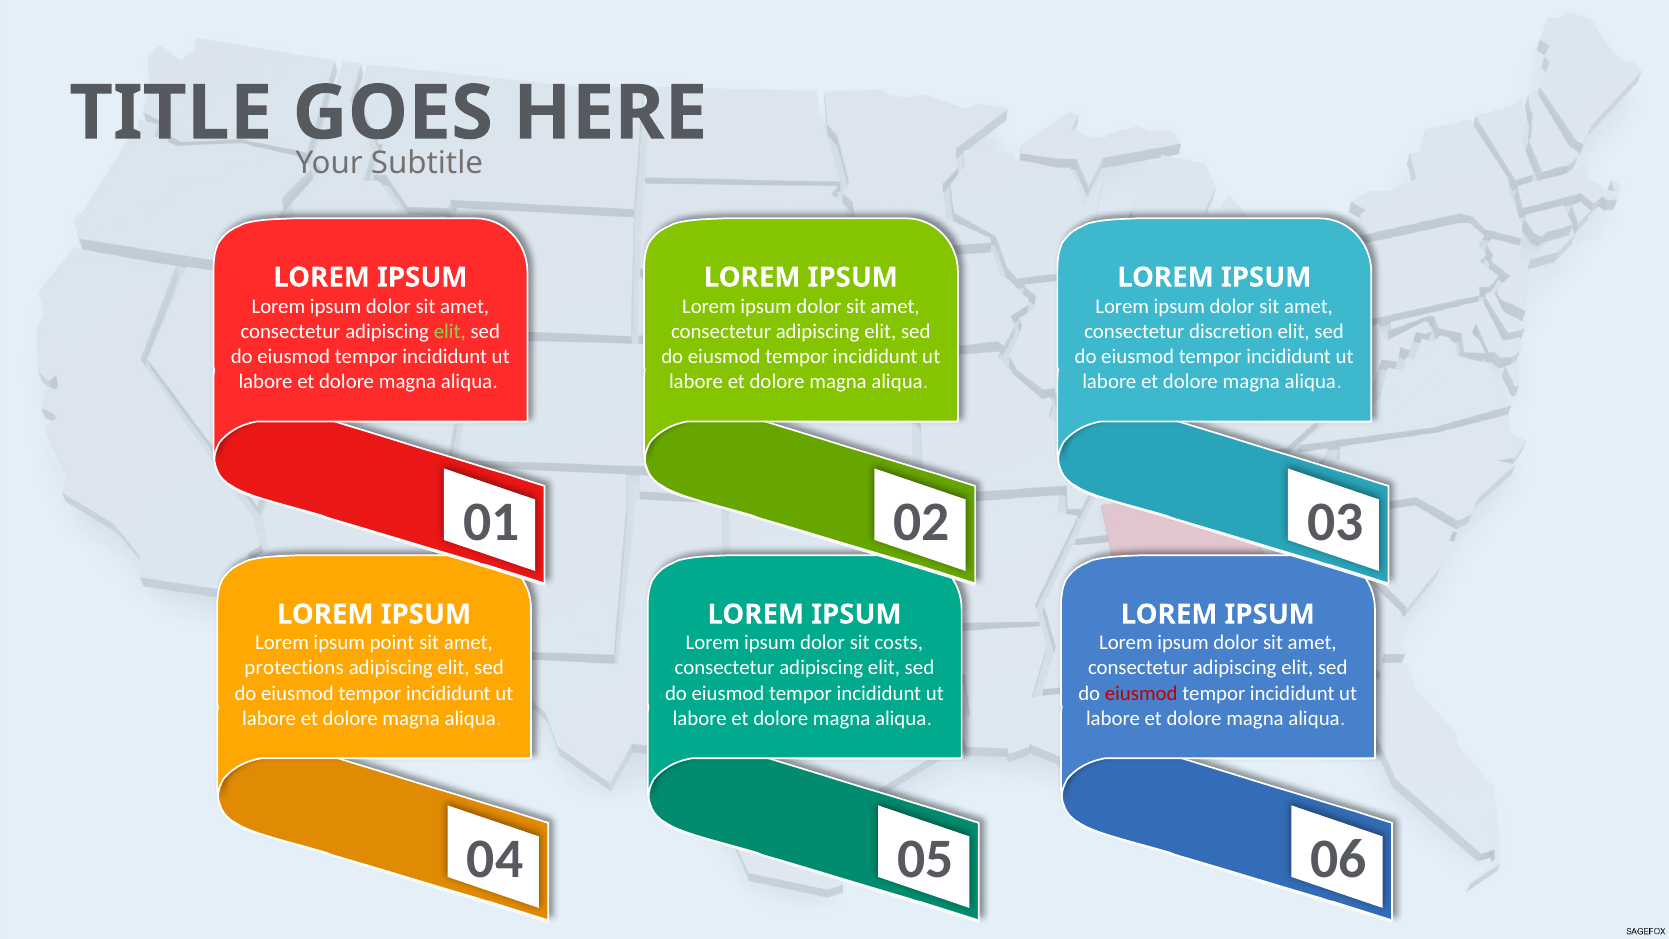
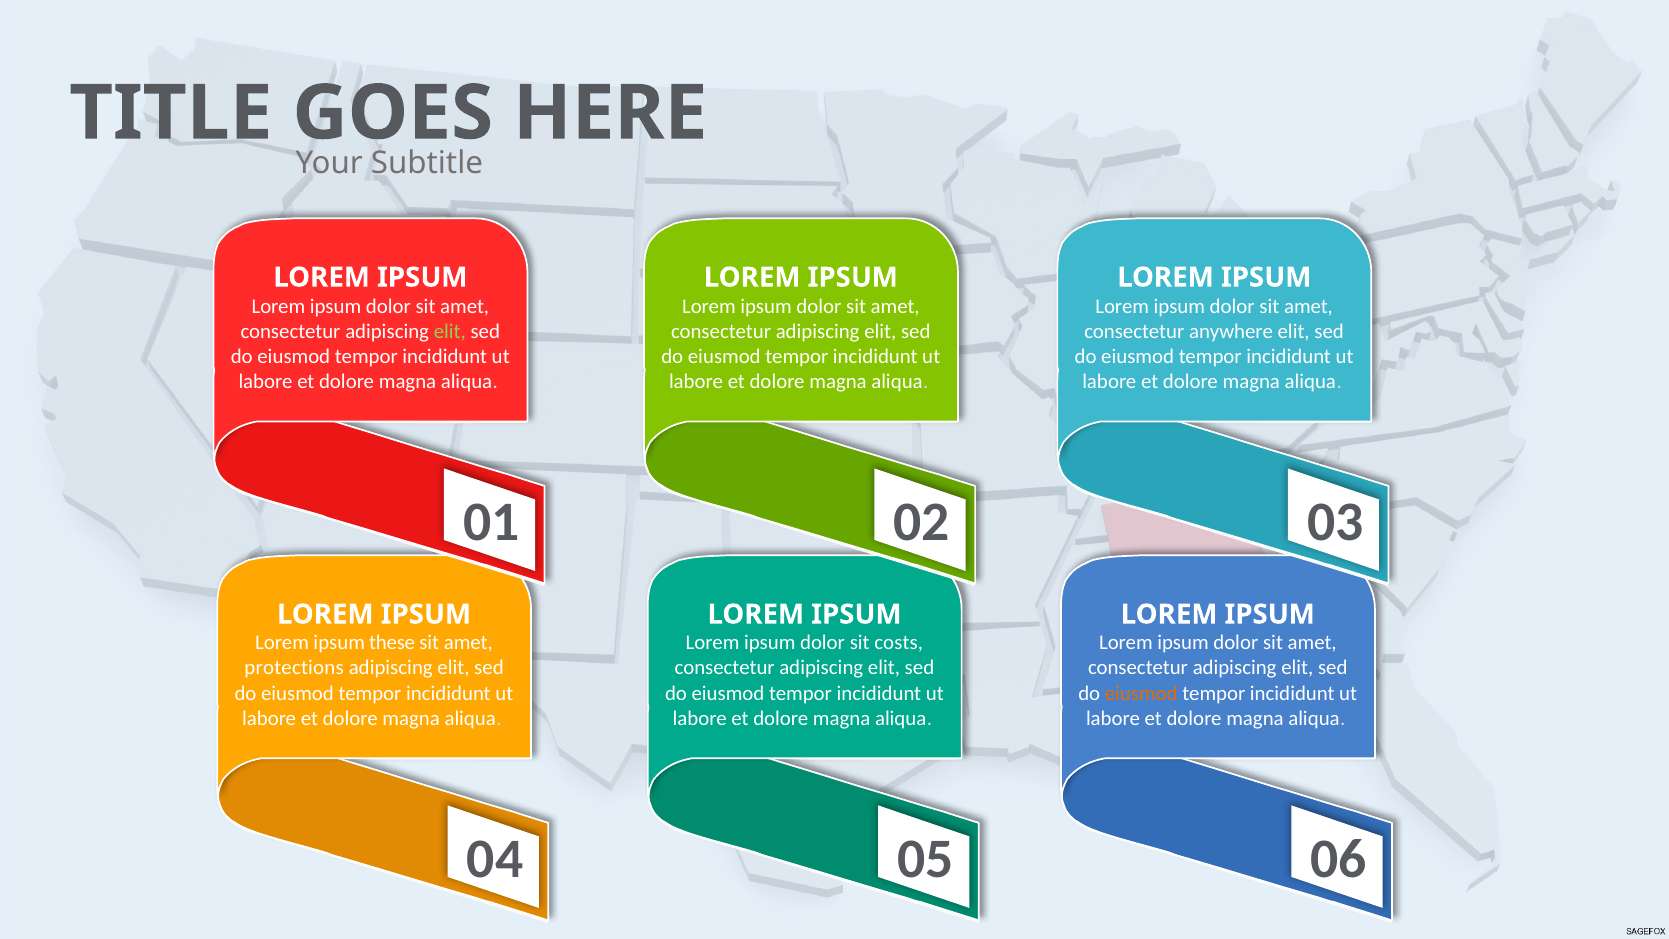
discretion: discretion -> anywhere
point: point -> these
eiusmod at (1141, 693) colour: red -> orange
